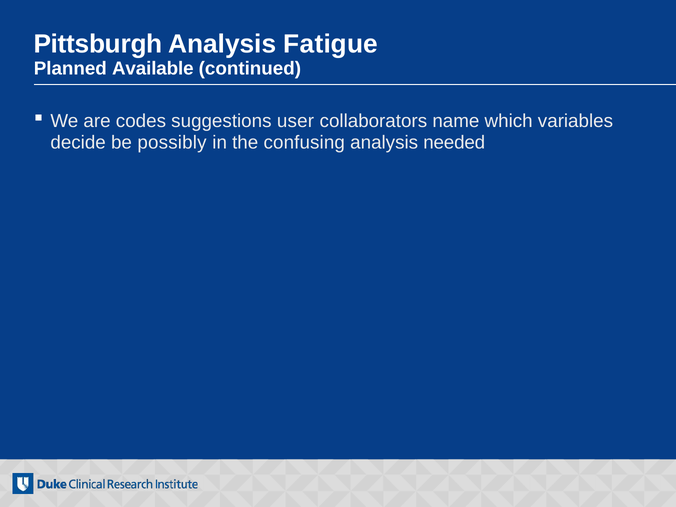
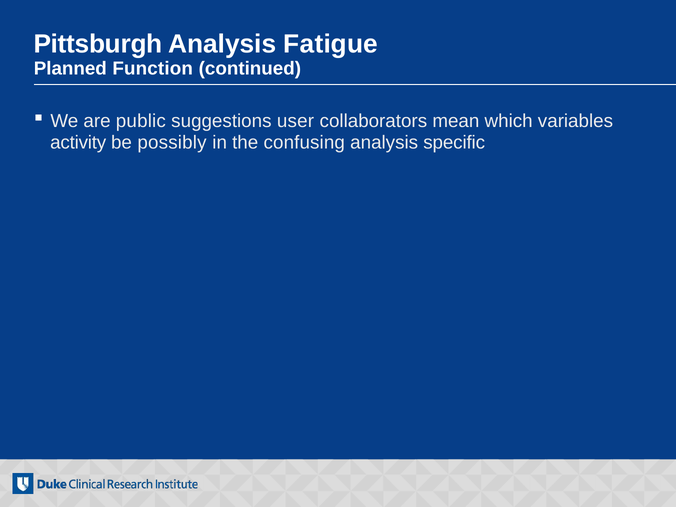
Available: Available -> Function
codes: codes -> public
name: name -> mean
decide: decide -> activity
needed: needed -> specific
